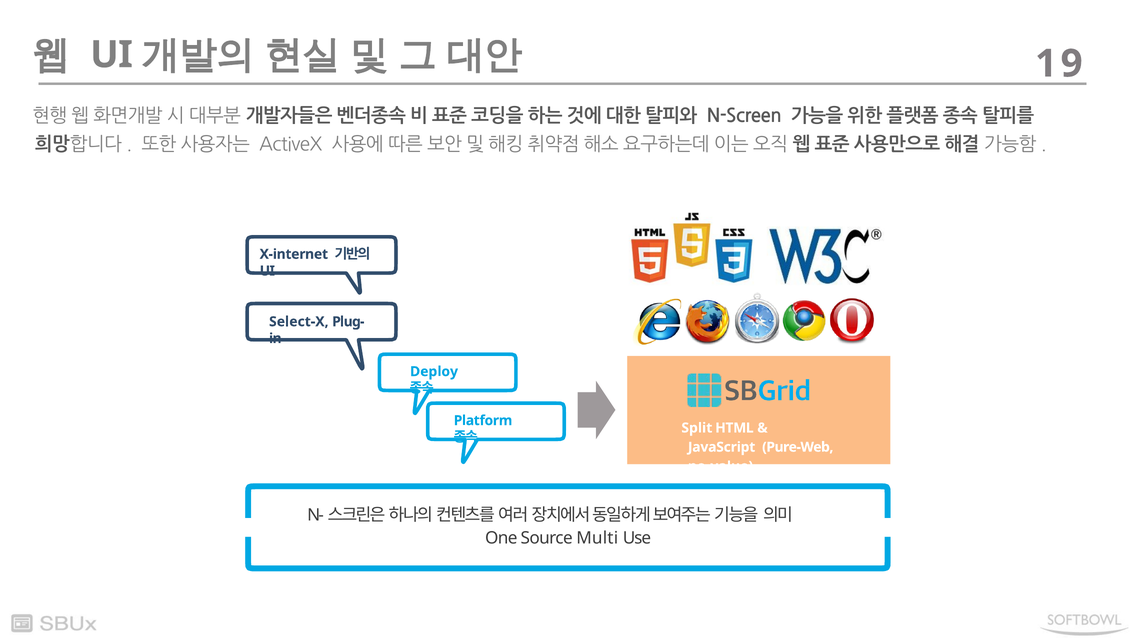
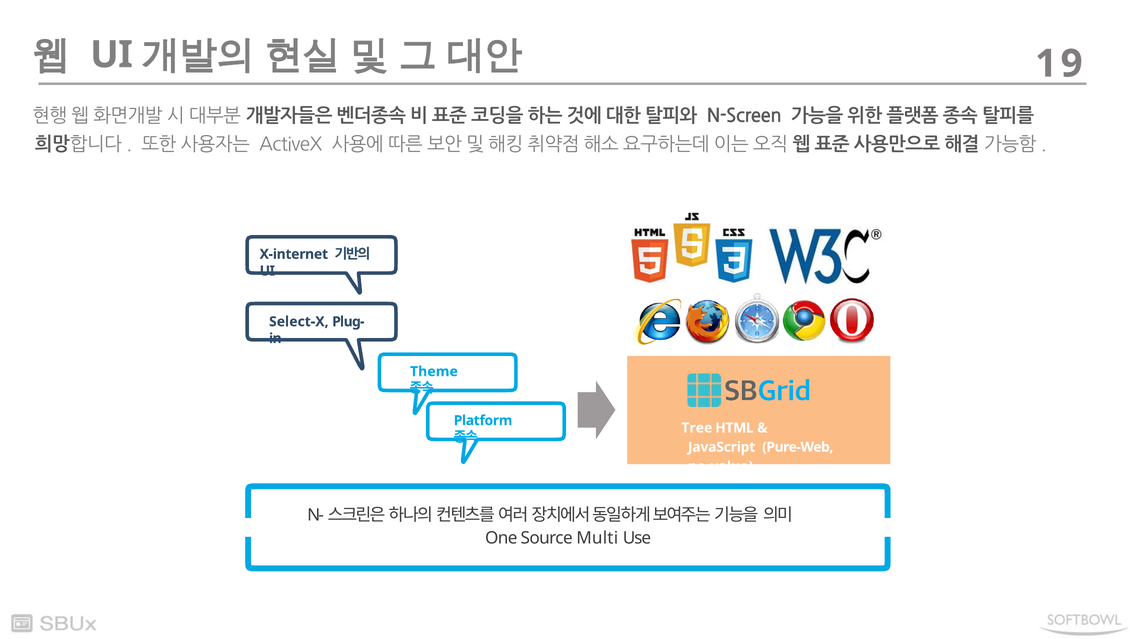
Deploy: Deploy -> Theme
Split: Split -> Tree
